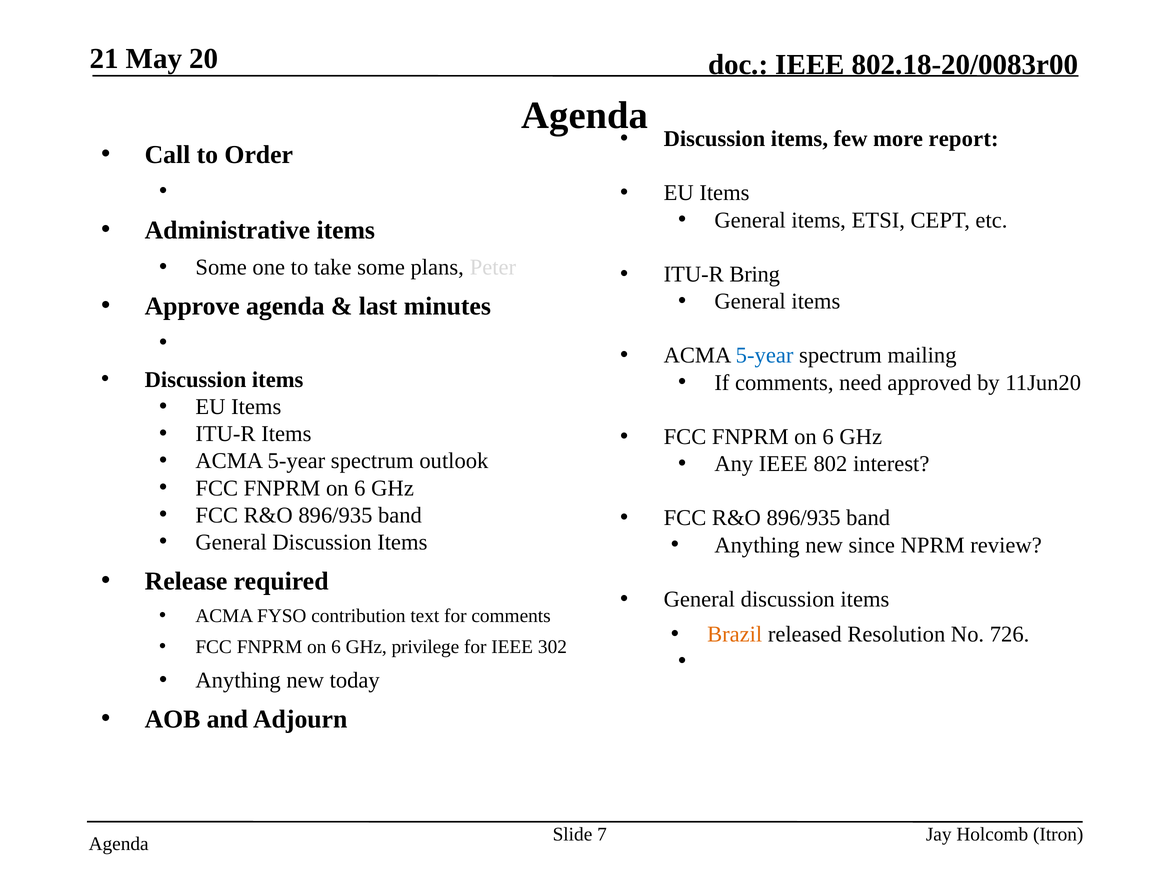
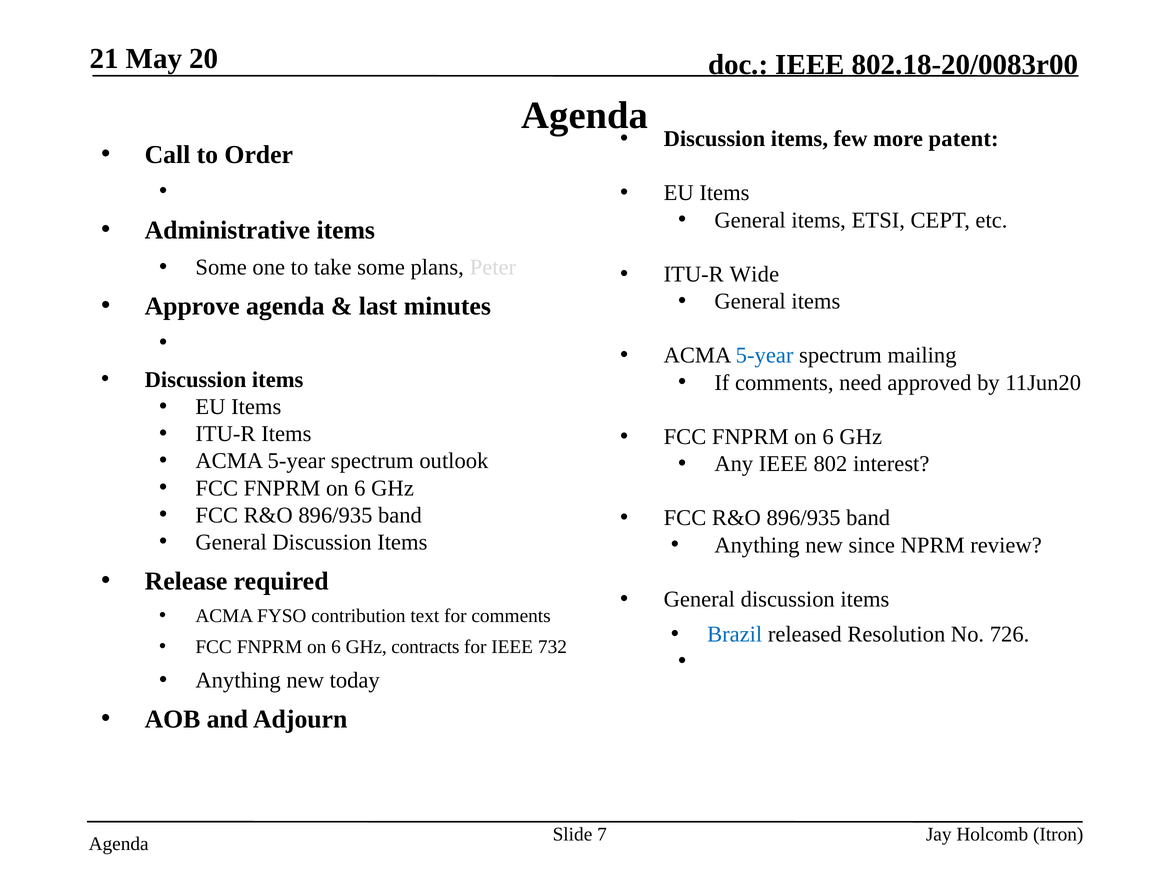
report: report -> patent
Bring: Bring -> Wide
Brazil colour: orange -> blue
privilege: privilege -> contracts
302: 302 -> 732
